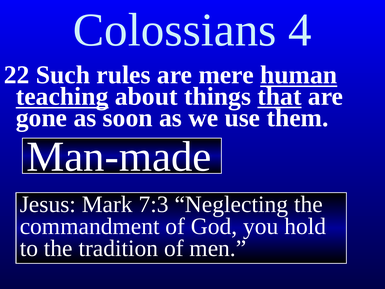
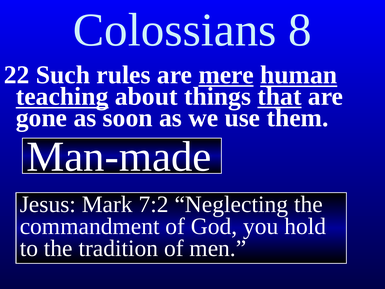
4: 4 -> 8
mere underline: none -> present
7:3: 7:3 -> 7:2
